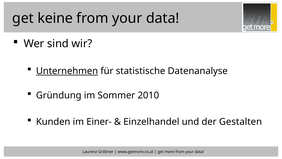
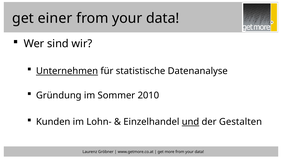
keine: keine -> einer
Einer-: Einer- -> Lohn-
und underline: none -> present
